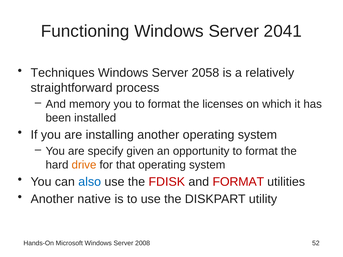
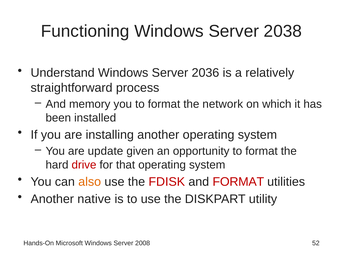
2041: 2041 -> 2038
Techniques: Techniques -> Understand
2058: 2058 -> 2036
licenses: licenses -> network
specify: specify -> update
drive colour: orange -> red
also colour: blue -> orange
